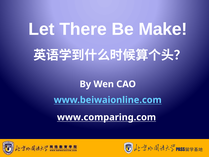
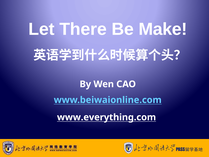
www.comparing.com: www.comparing.com -> www.everything.com
